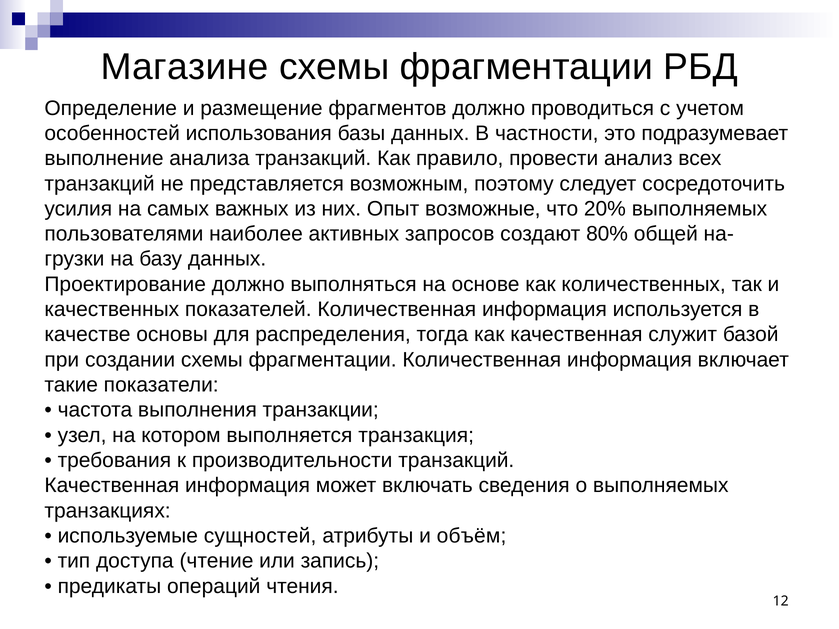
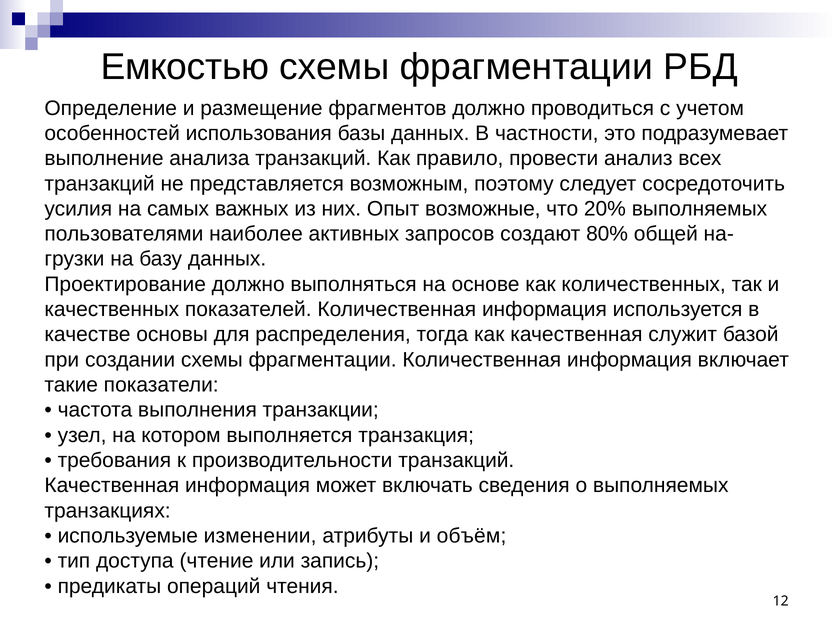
Магазине: Магазине -> Емкостью
сущностей: сущностей -> изменении
